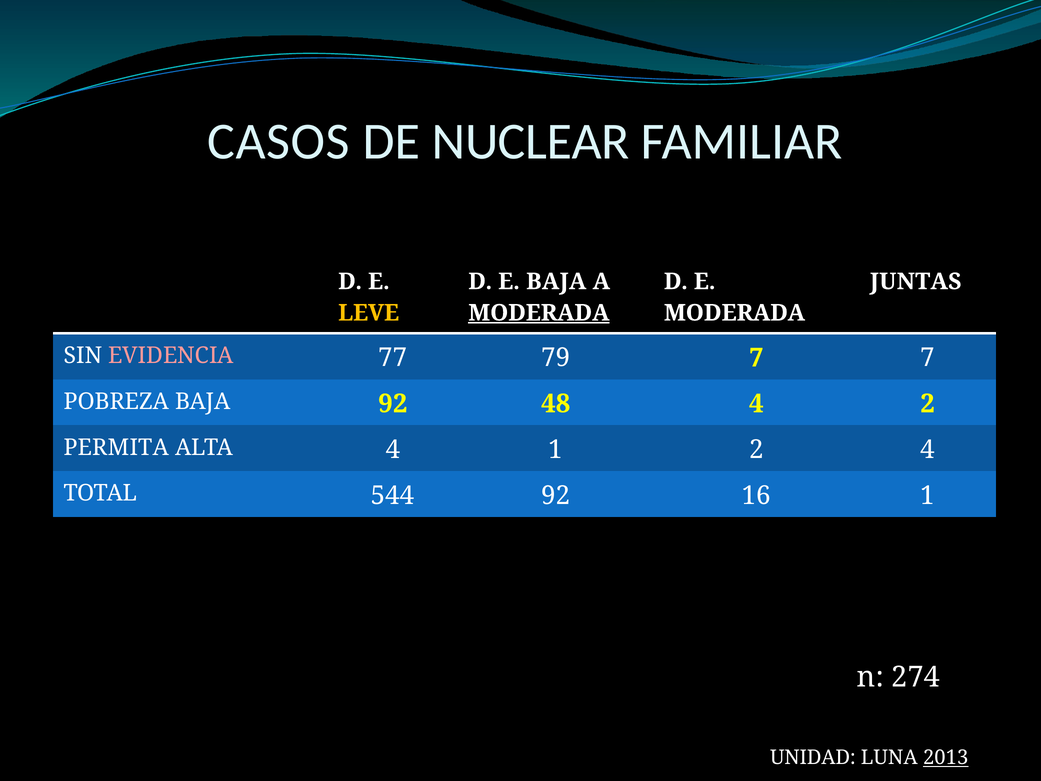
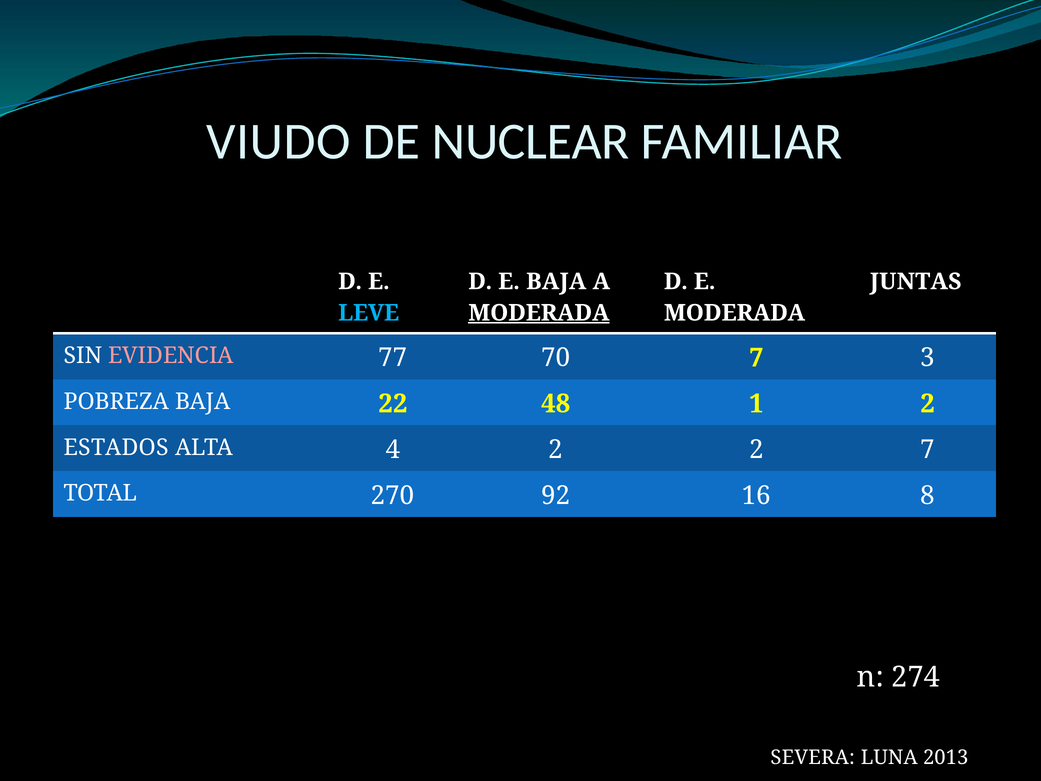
CASOS: CASOS -> VIUDO
LEVE colour: yellow -> light blue
79: 79 -> 70
7 7: 7 -> 3
BAJA 92: 92 -> 22
48 4: 4 -> 1
PERMITA: PERMITA -> ESTADOS
4 1: 1 -> 2
2 4: 4 -> 7
544: 544 -> 270
16 1: 1 -> 8
UNIDAD: UNIDAD -> SEVERA
2013 underline: present -> none
